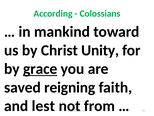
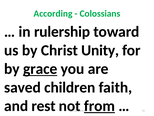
mankind: mankind -> rulership
reigning: reigning -> children
lest: lest -> rest
from underline: none -> present
